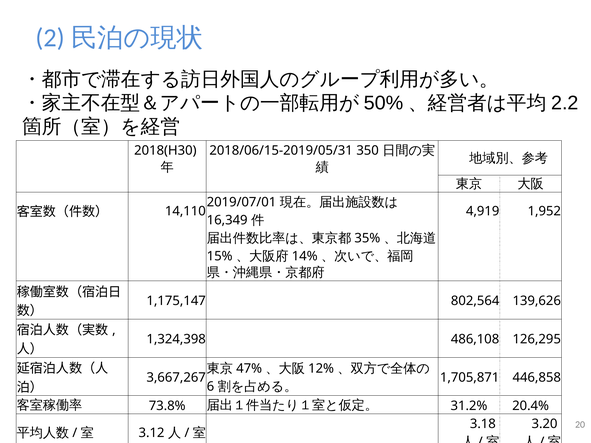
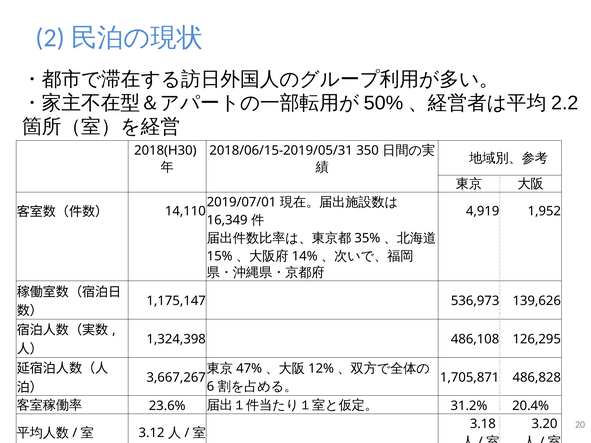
802,564: 802,564 -> 536,973
446,858: 446,858 -> 486,828
73.8%: 73.8% -> 23.6%
